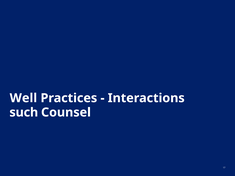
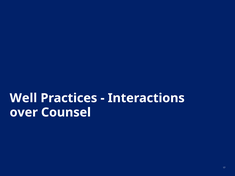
such: such -> over
